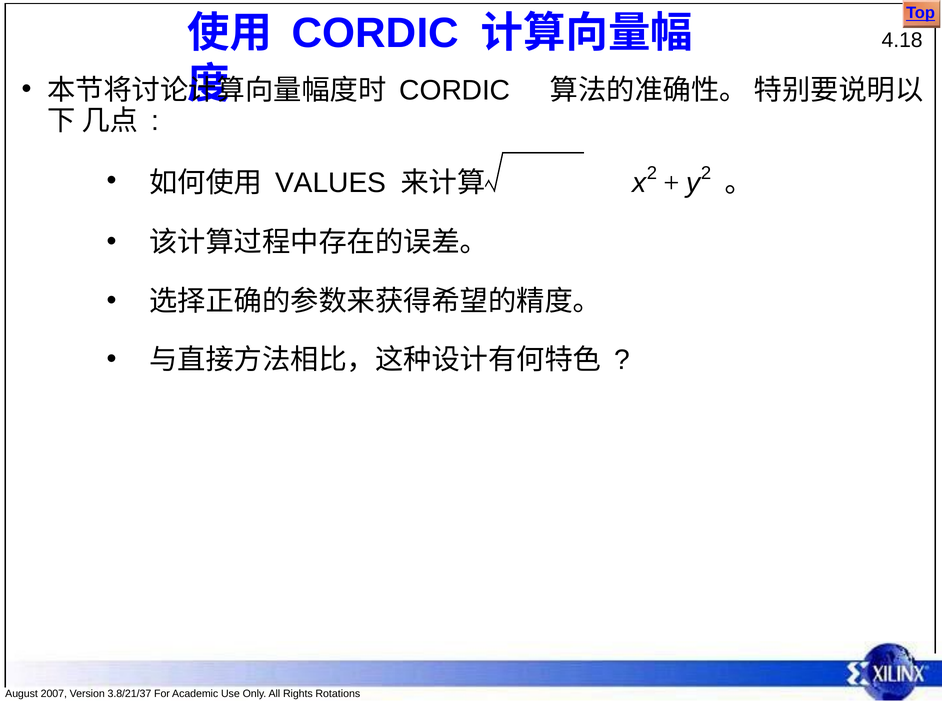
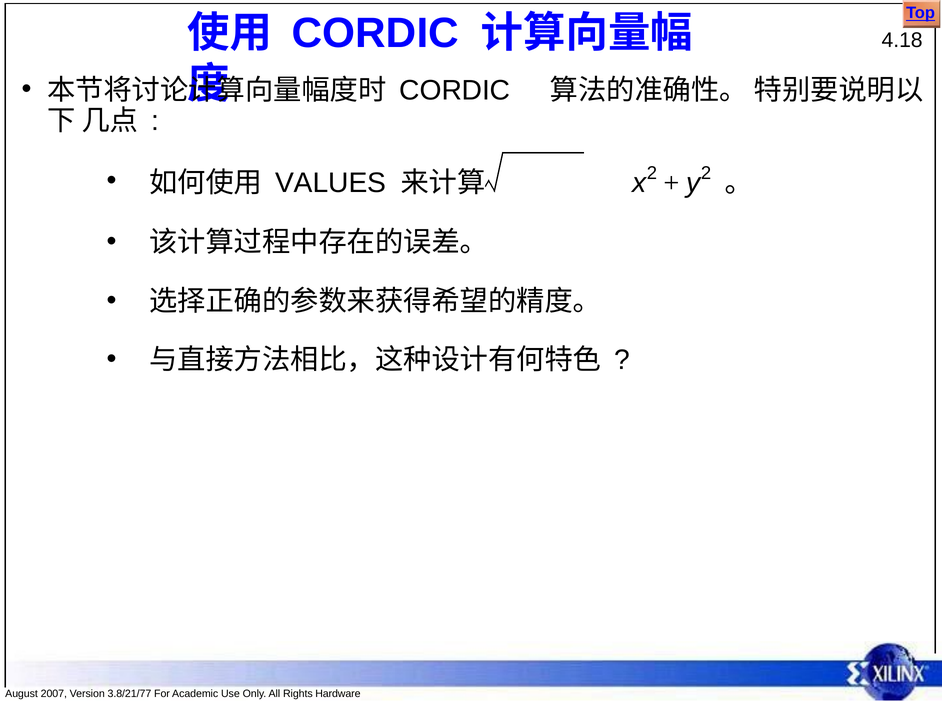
3.8/21/37: 3.8/21/37 -> 3.8/21/77
Rotations: Rotations -> Hardware
